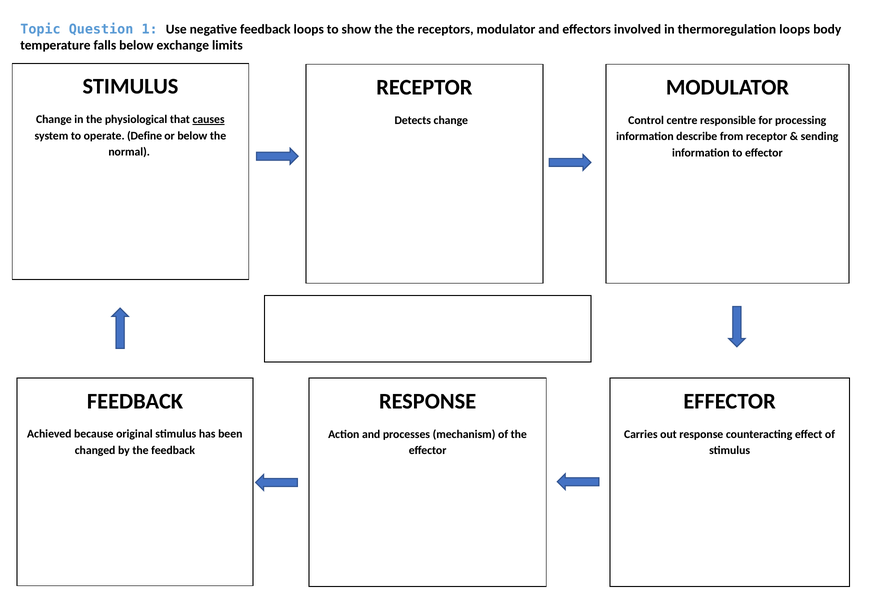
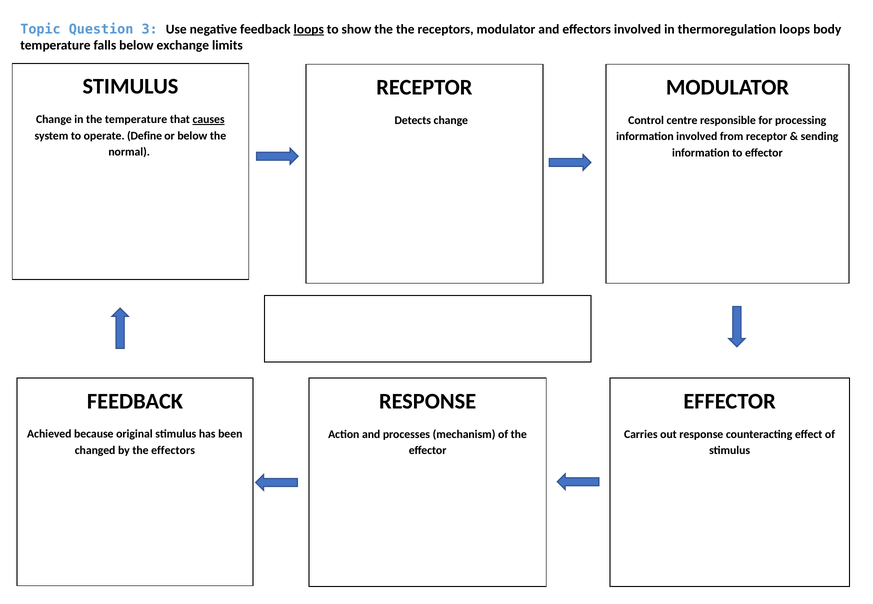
1: 1 -> 3
loops at (309, 29) underline: none -> present
the physiological: physiological -> temperature
information describe: describe -> involved
the feedback: feedback -> effectors
